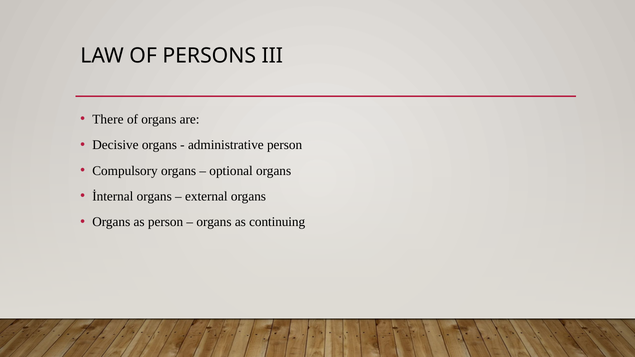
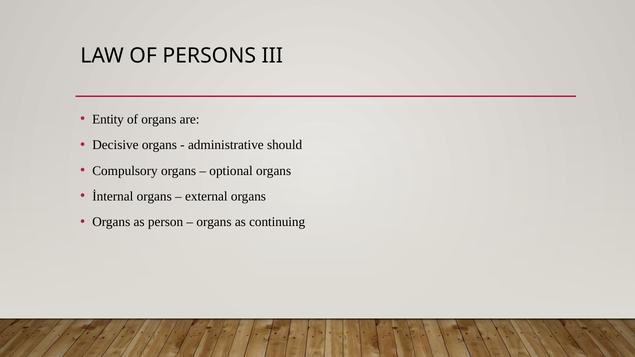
There: There -> Entity
administrative person: person -> should
